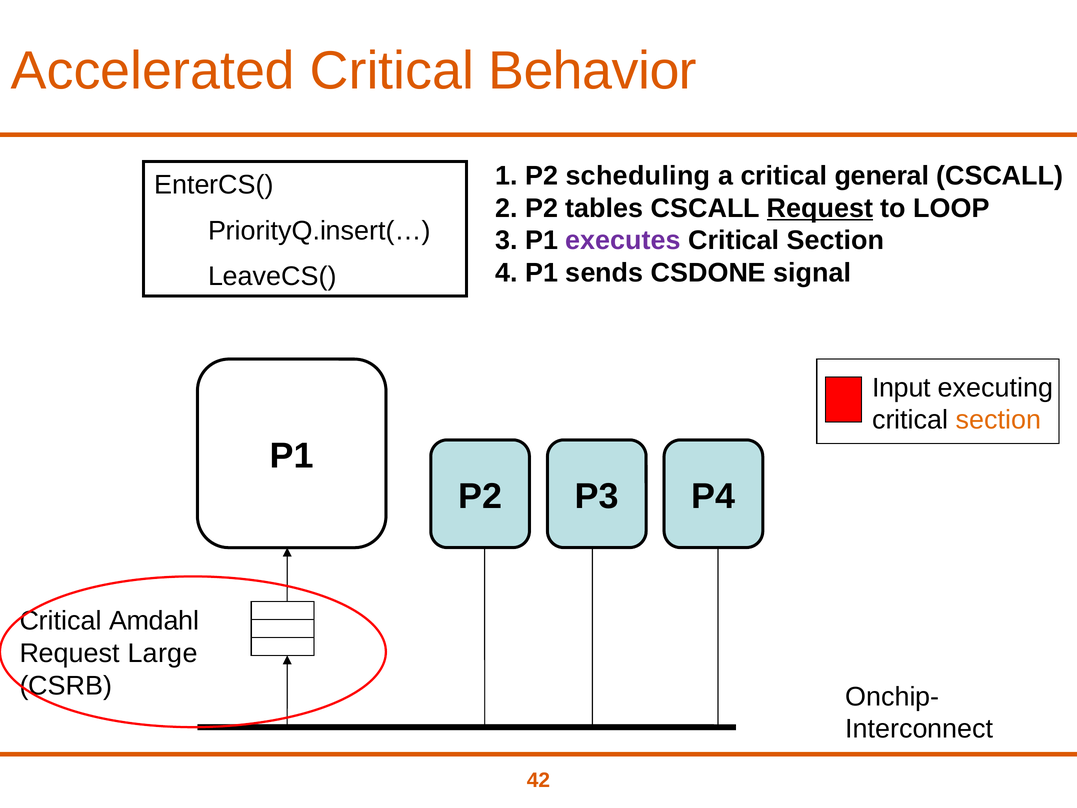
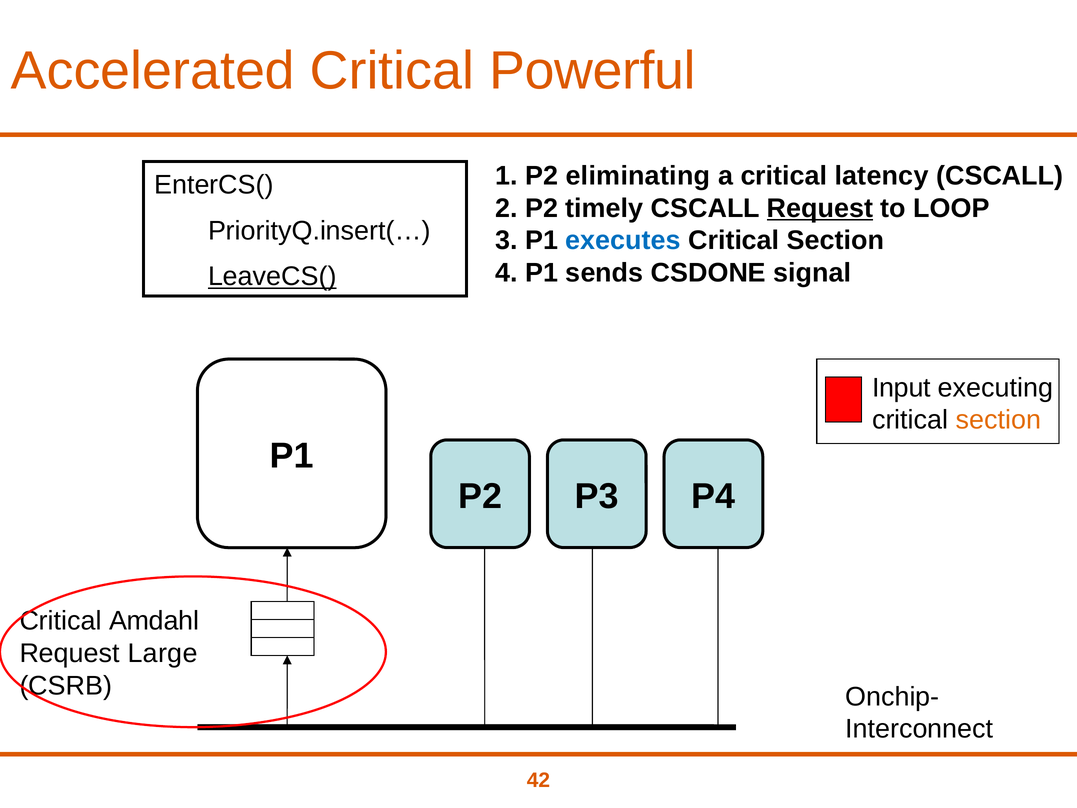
Behavior: Behavior -> Powerful
scheduling: scheduling -> eliminating
general: general -> latency
tables: tables -> timely
executes colour: purple -> blue
LeaveCS( underline: none -> present
